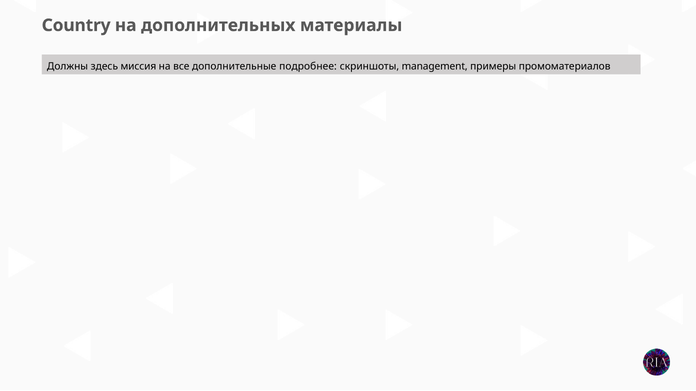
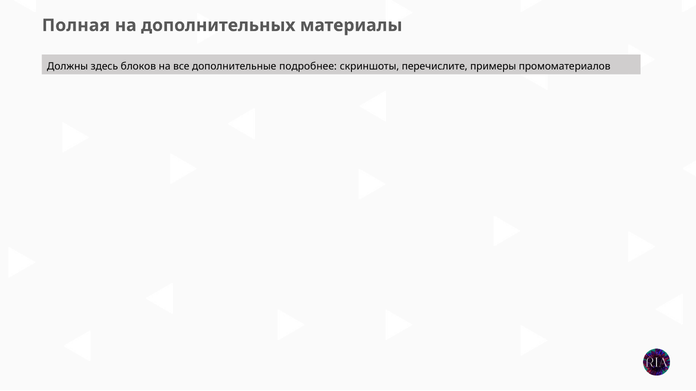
Country: Country -> Полная
миссия: миссия -> блоков
management: management -> перечислите
